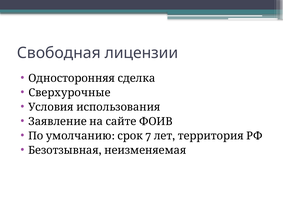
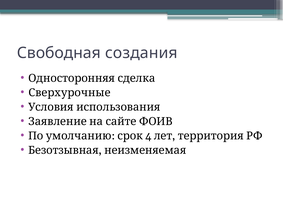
лицензии: лицензии -> создания
7: 7 -> 4
